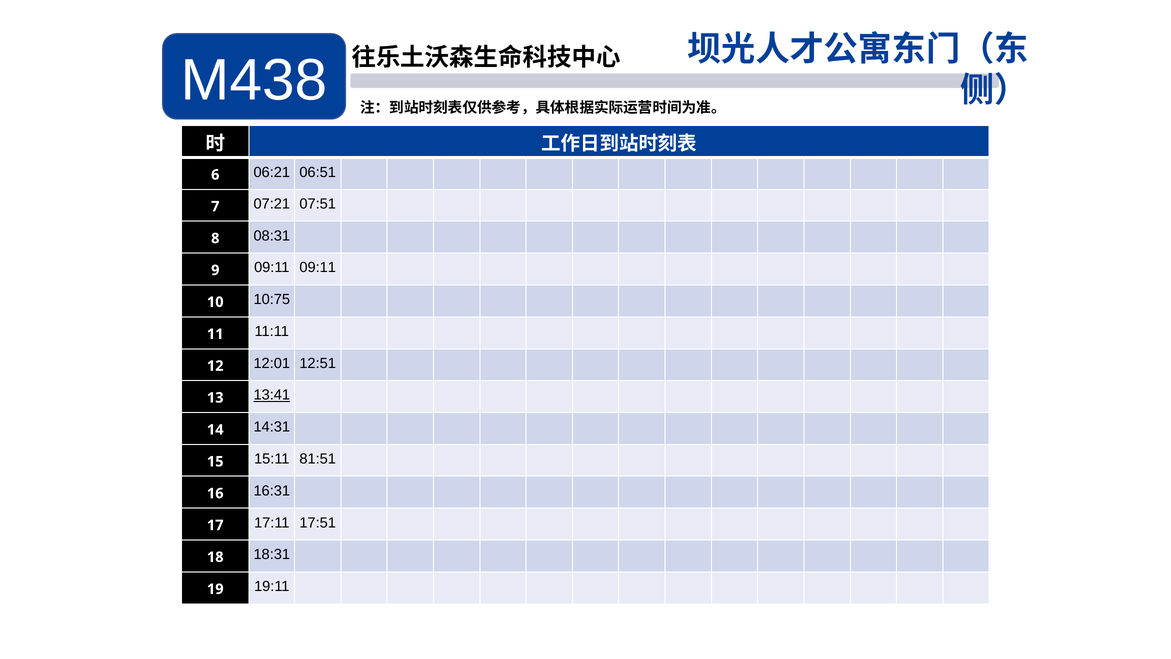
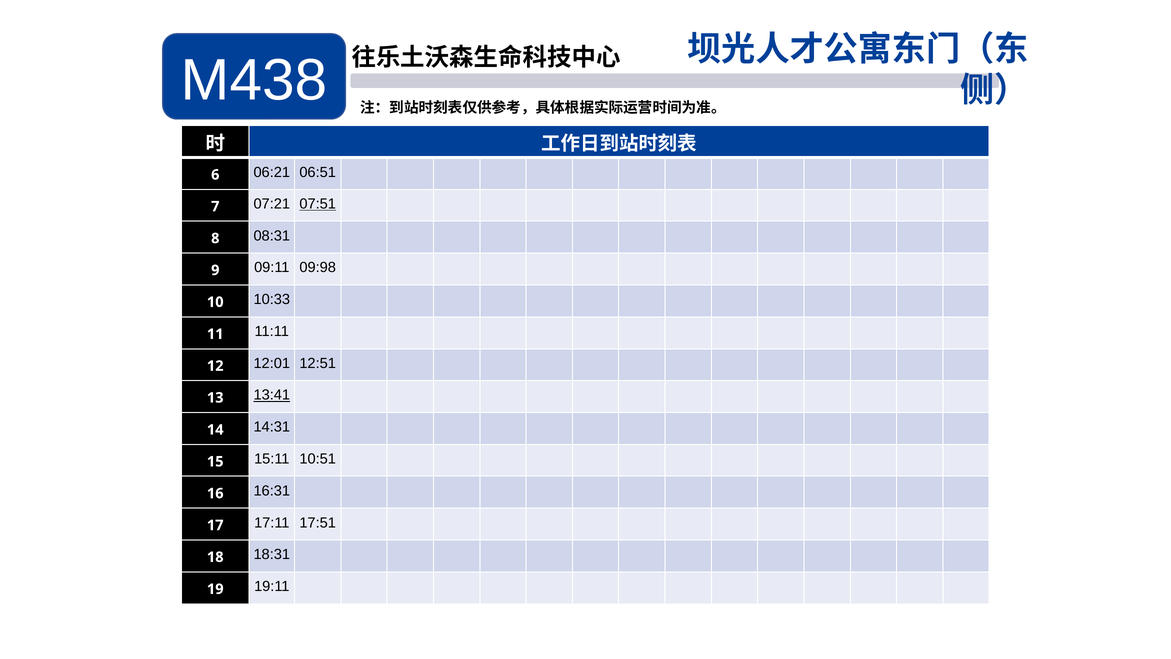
07:51 underline: none -> present
09:11 09:11: 09:11 -> 09:98
10:75: 10:75 -> 10:33
81:51: 81:51 -> 10:51
